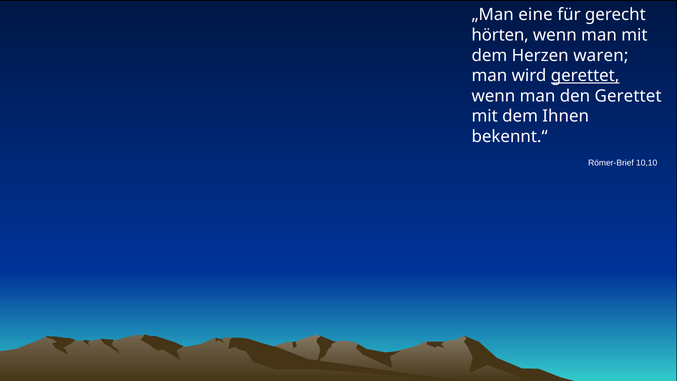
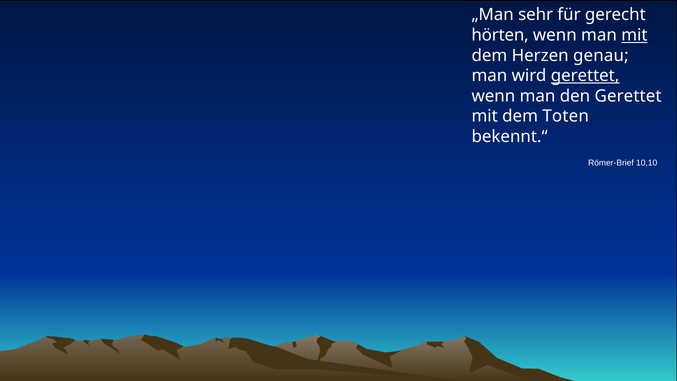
eine: eine -> sehr
mit at (634, 35) underline: none -> present
waren: waren -> genau
Ihnen: Ihnen -> Toten
